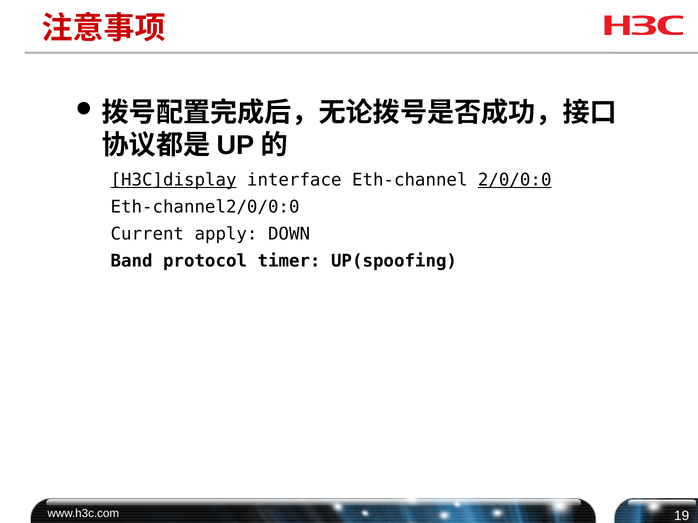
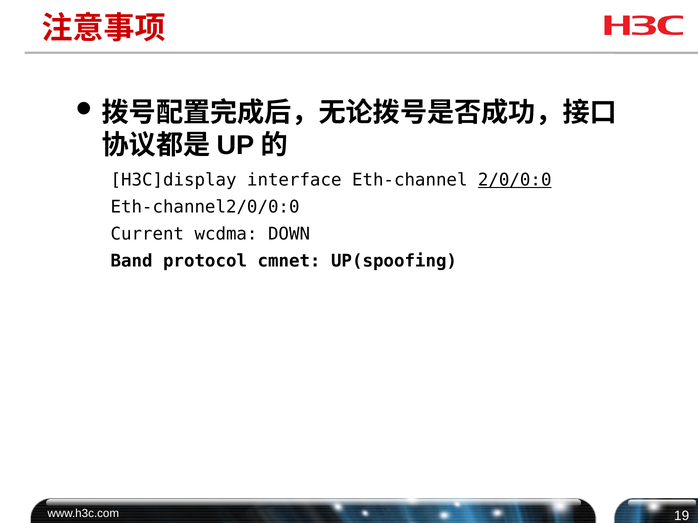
H3C]display underline: present -> none
apply: apply -> wcdma
timer: timer -> cmnet
